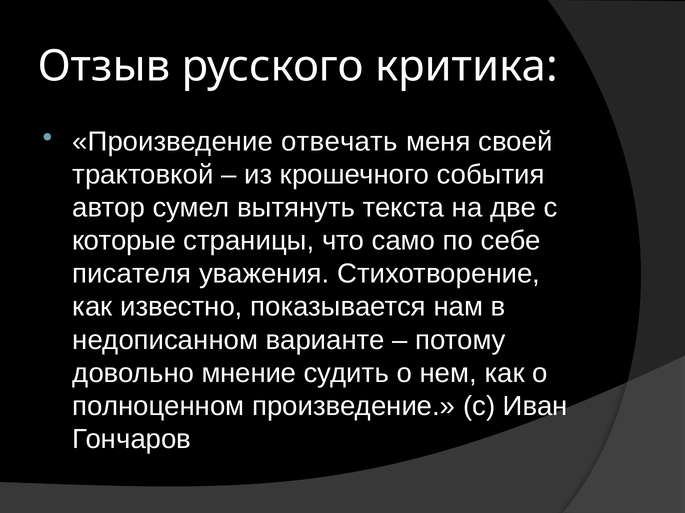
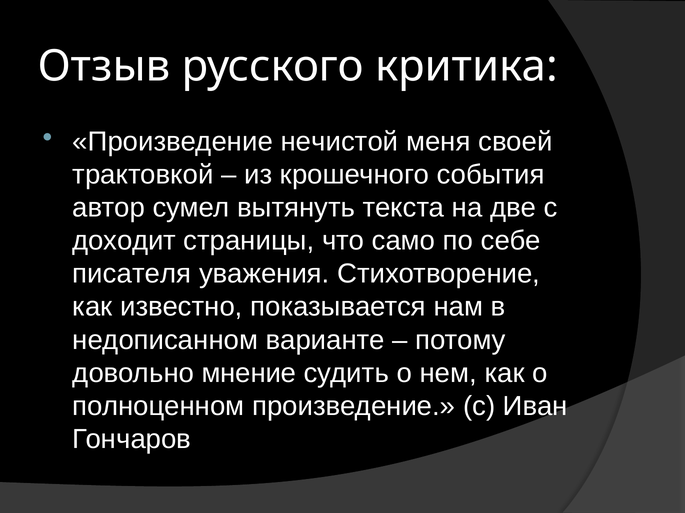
отвечать: отвечать -> нечистой
которые: которые -> доходит
